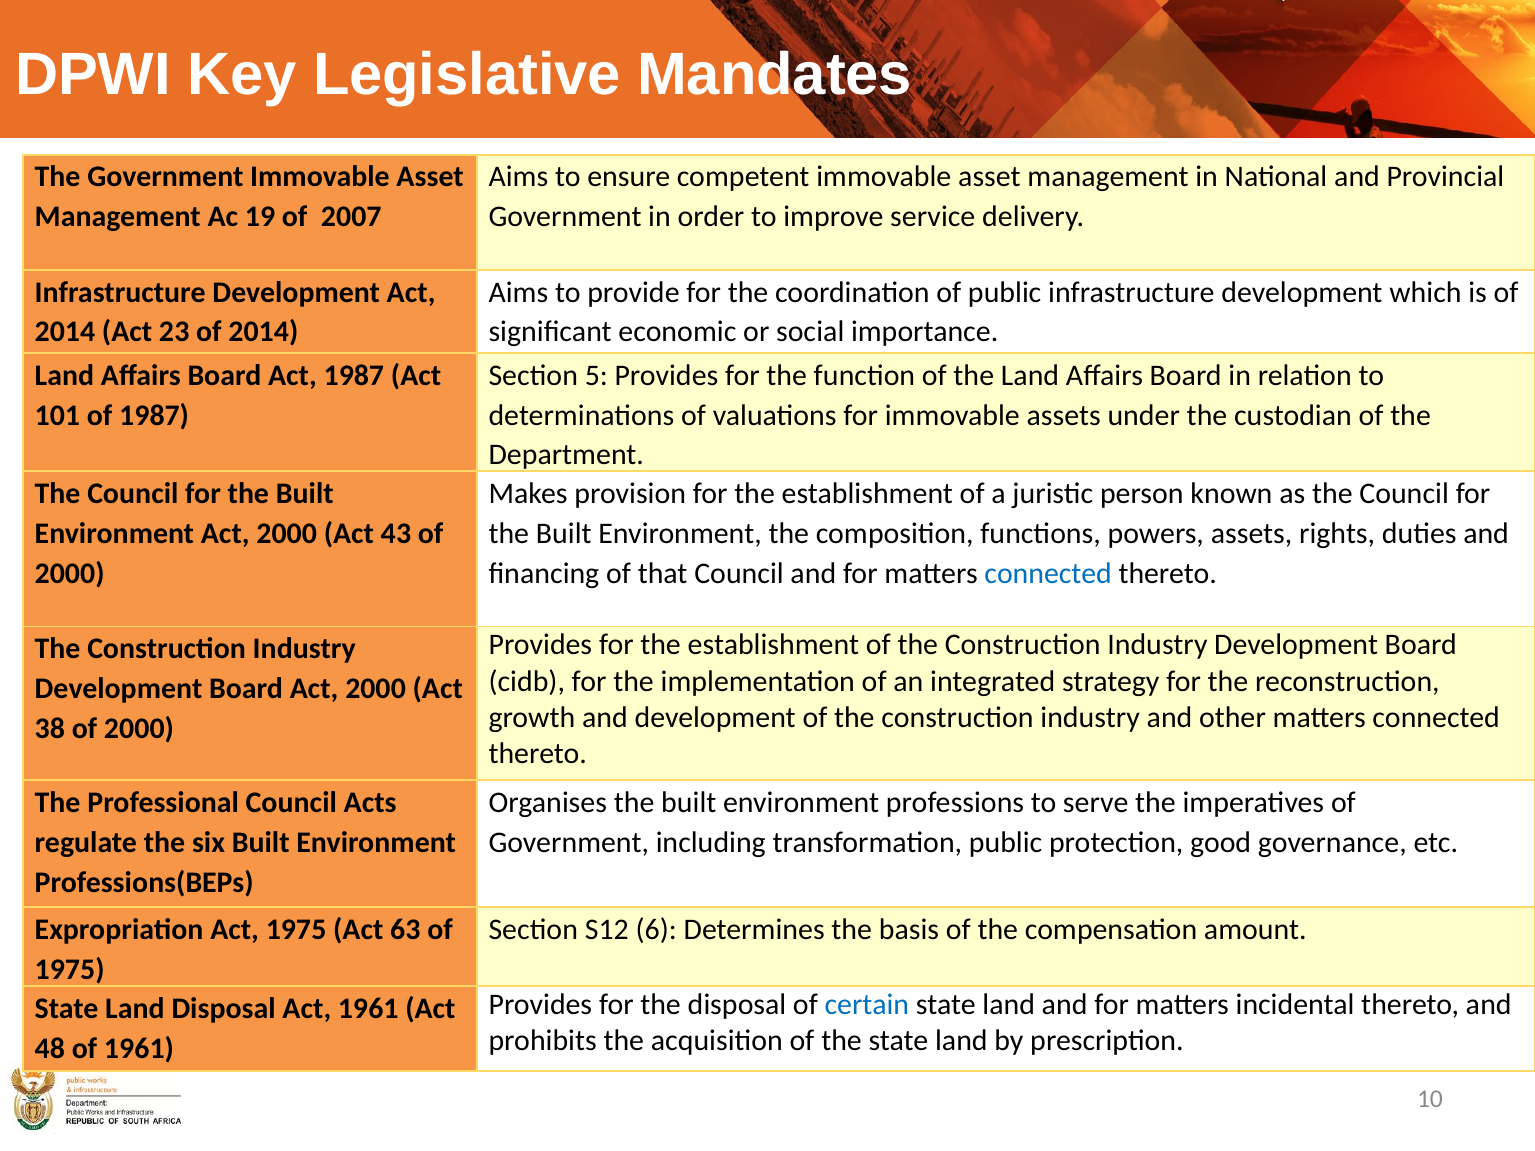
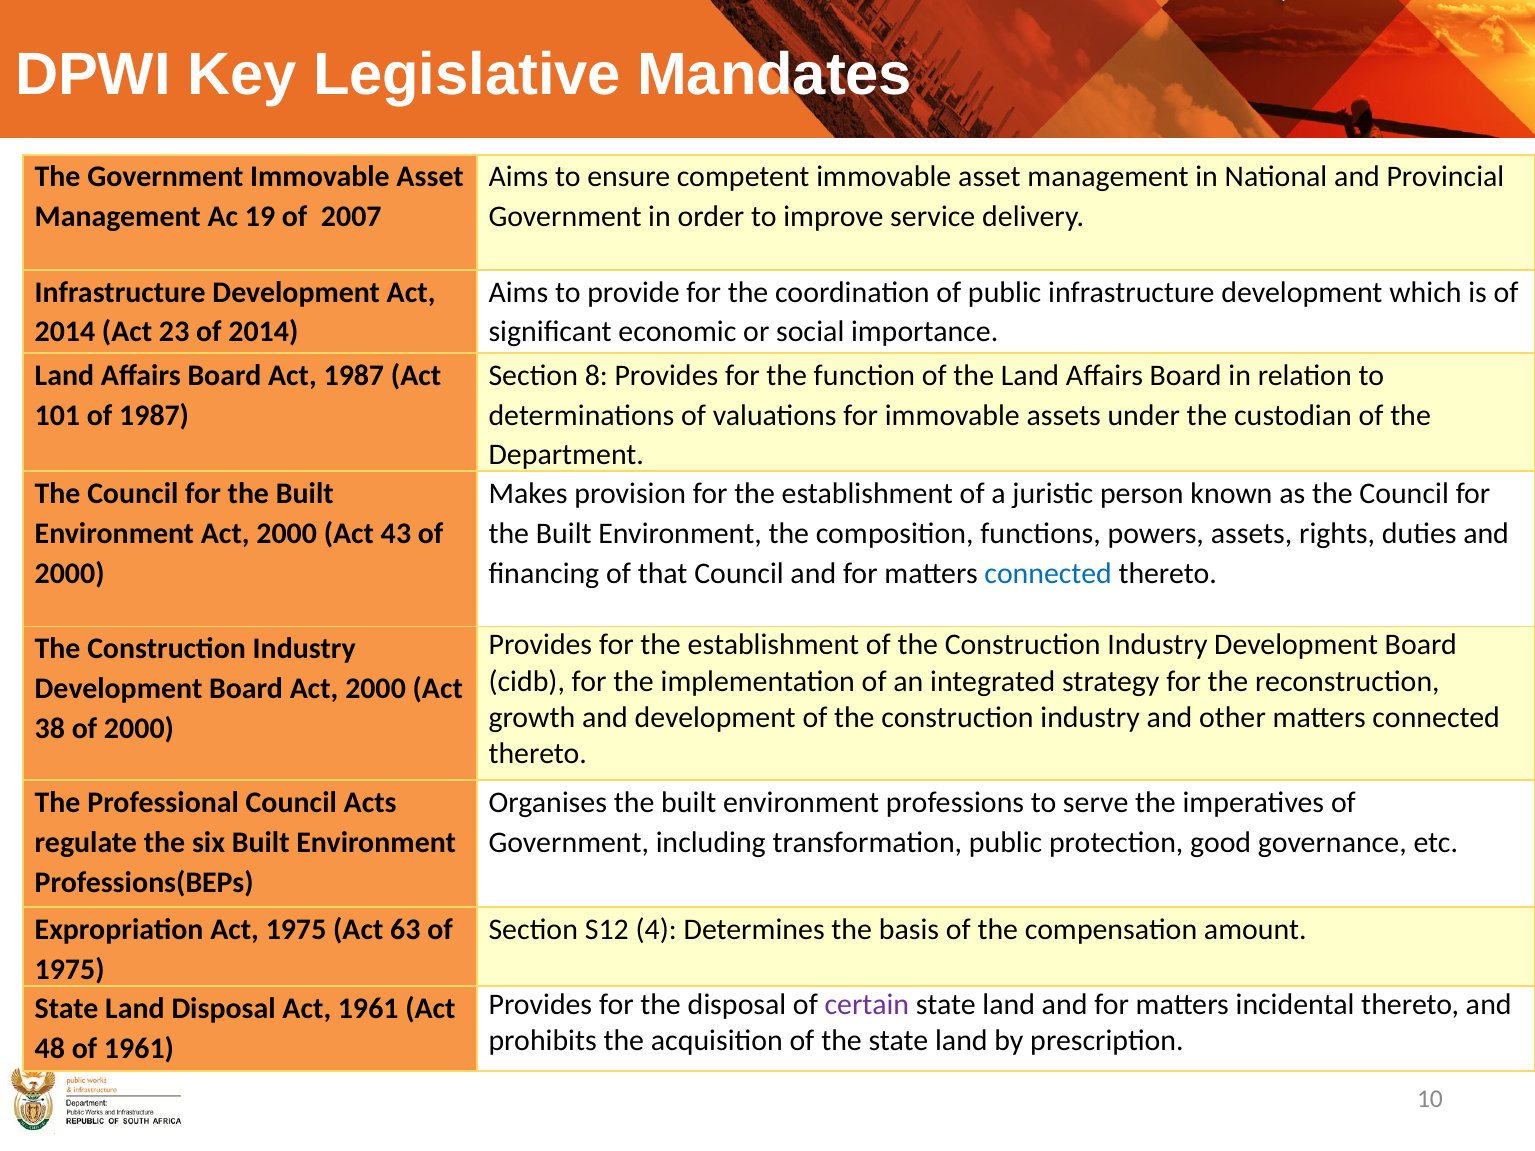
5: 5 -> 8
6: 6 -> 4
certain colour: blue -> purple
